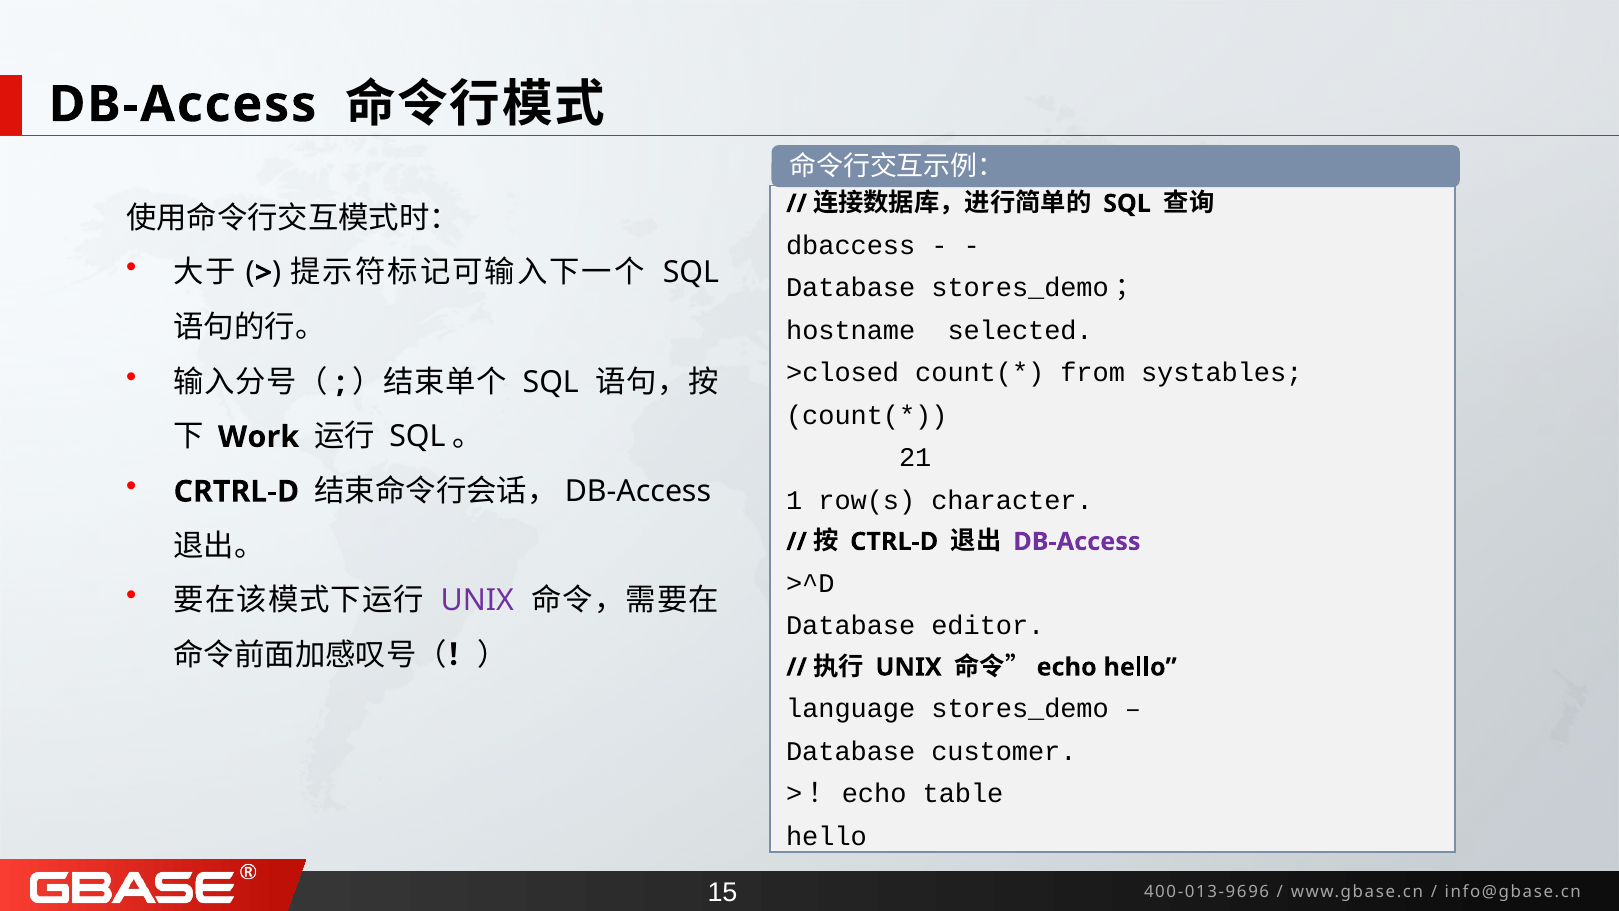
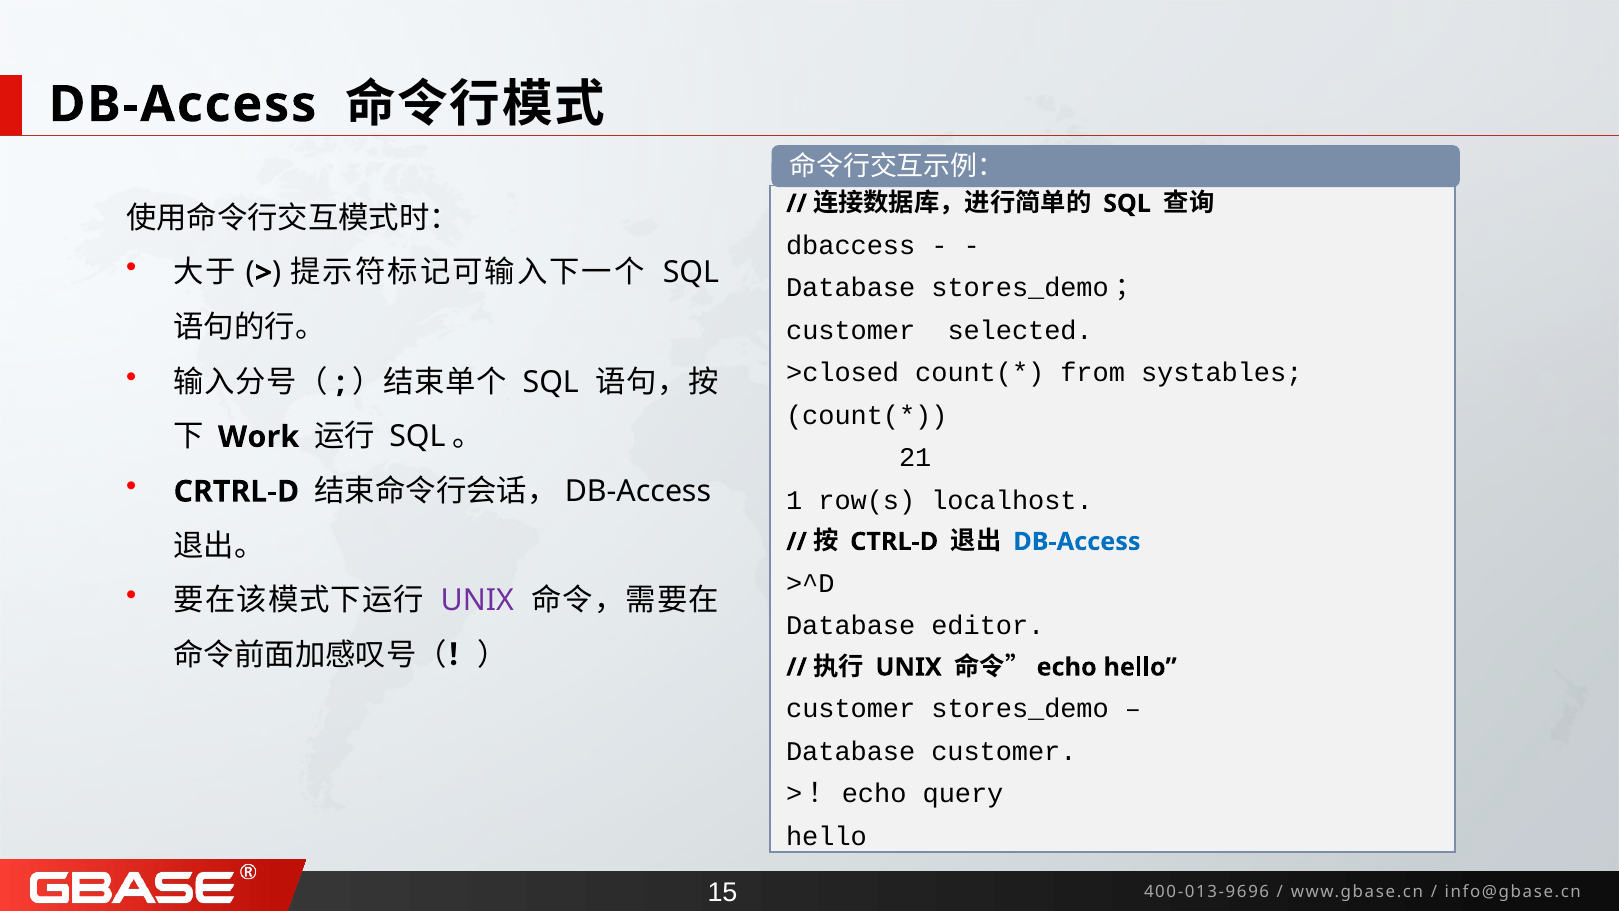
hostname at (851, 330): hostname -> customer
character: character -> localhost
DB-Access at (1077, 541) colour: purple -> blue
language at (851, 709): language -> customer
table: table -> query
